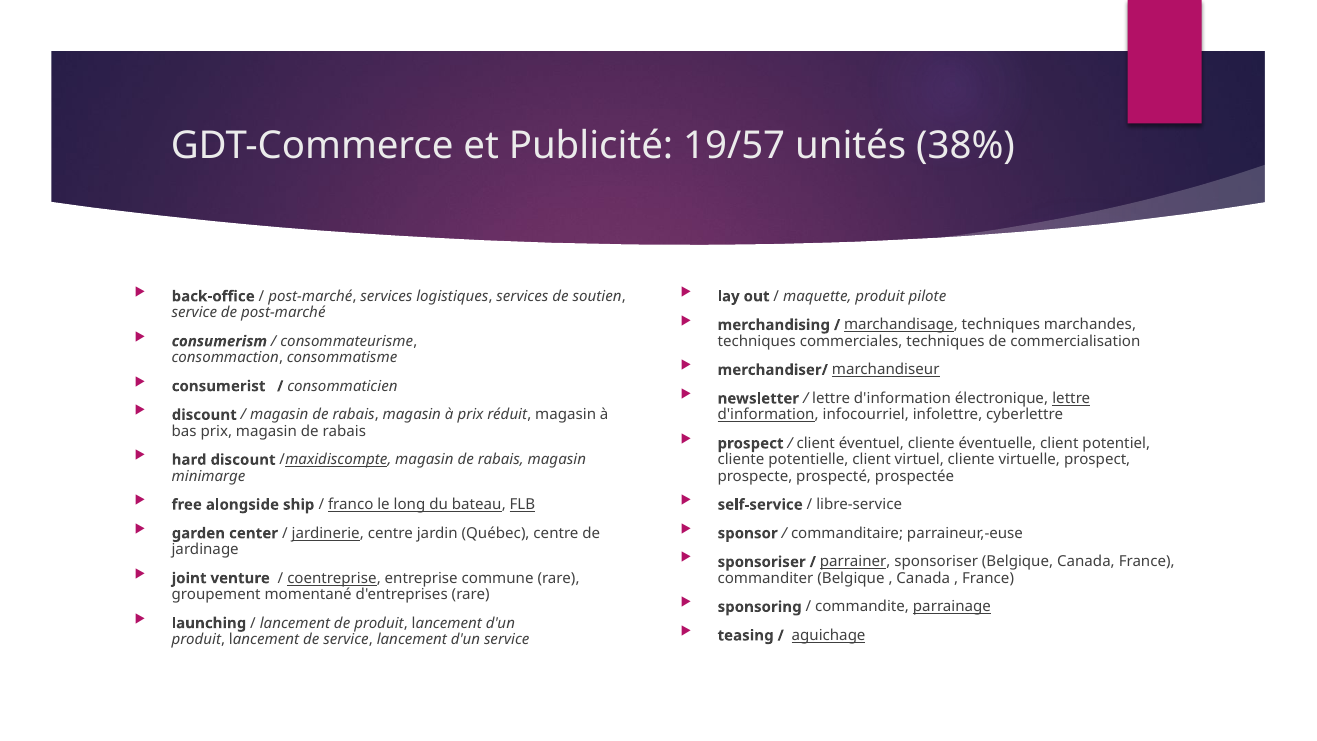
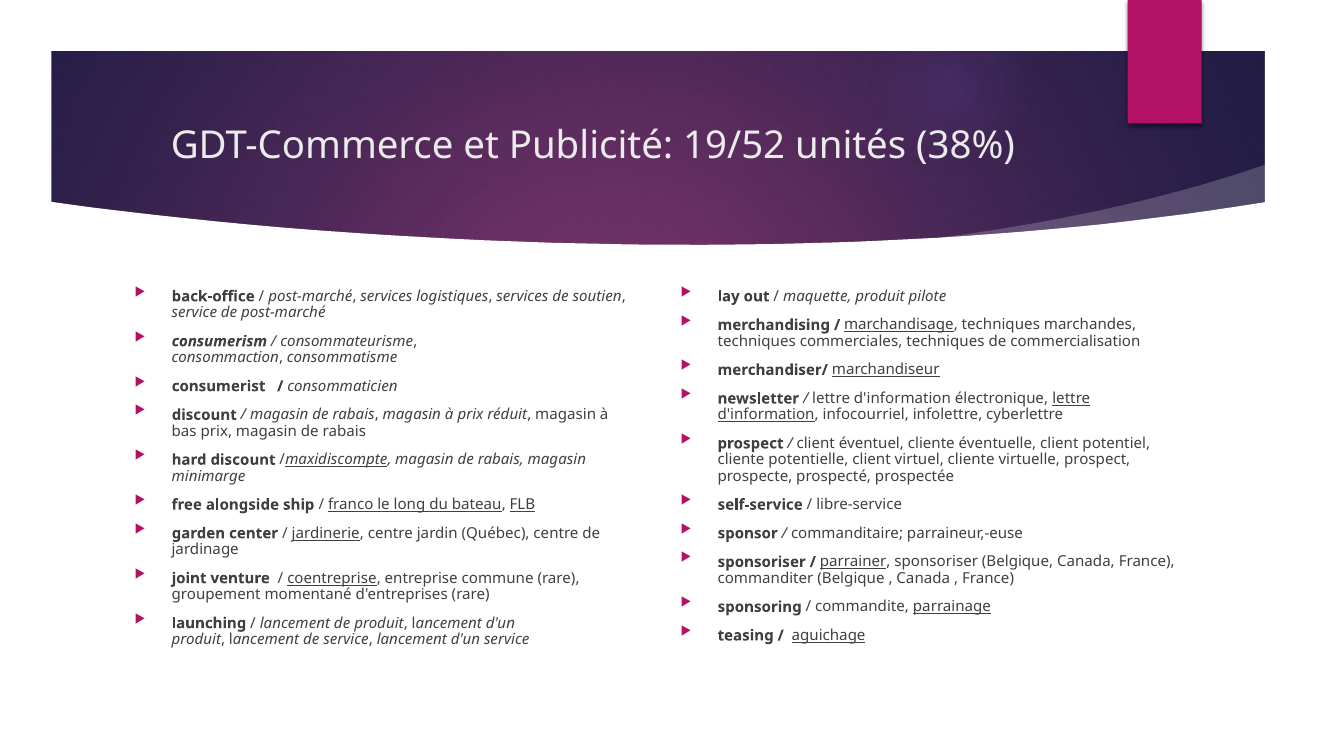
19/57: 19/57 -> 19/52
